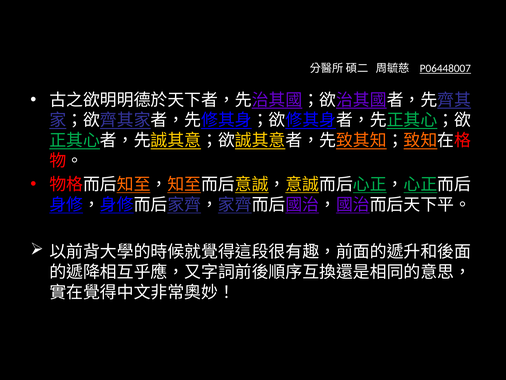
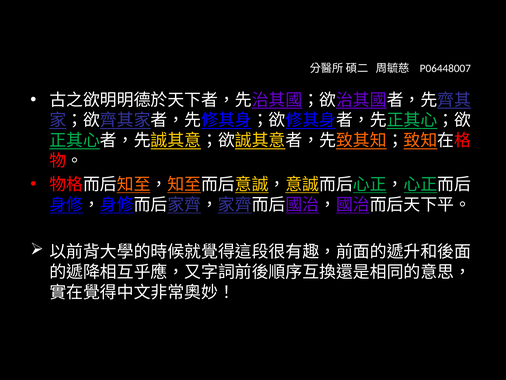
P06448007 underline: present -> none
